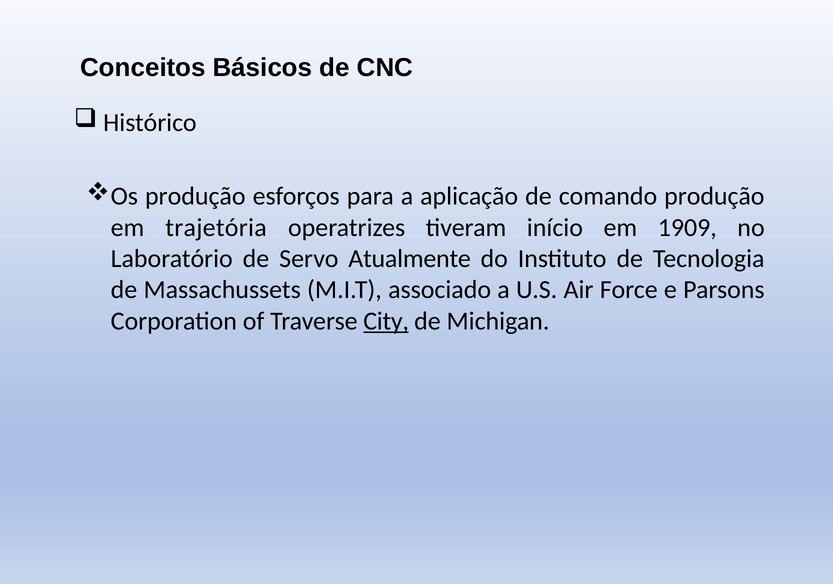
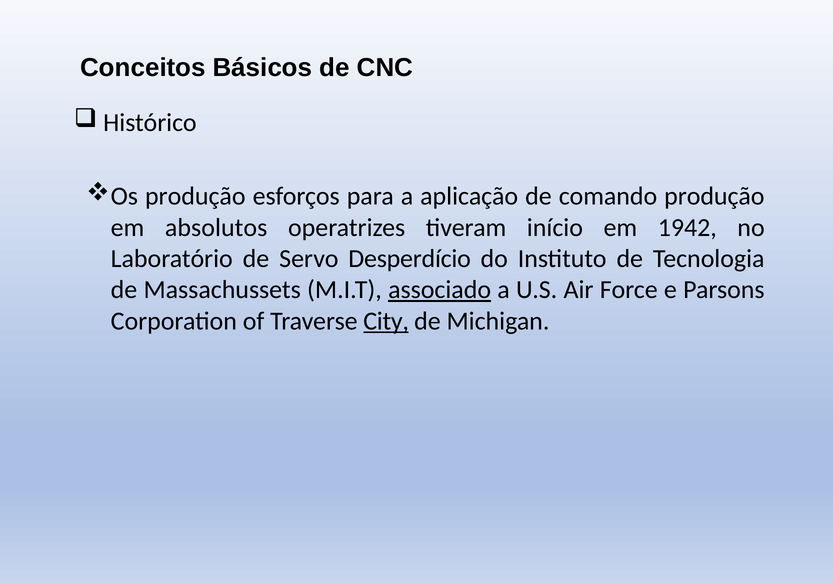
trajetória: trajetória -> absolutos
1909: 1909 -> 1942
Atualmente: Atualmente -> Desperdício
associado underline: none -> present
